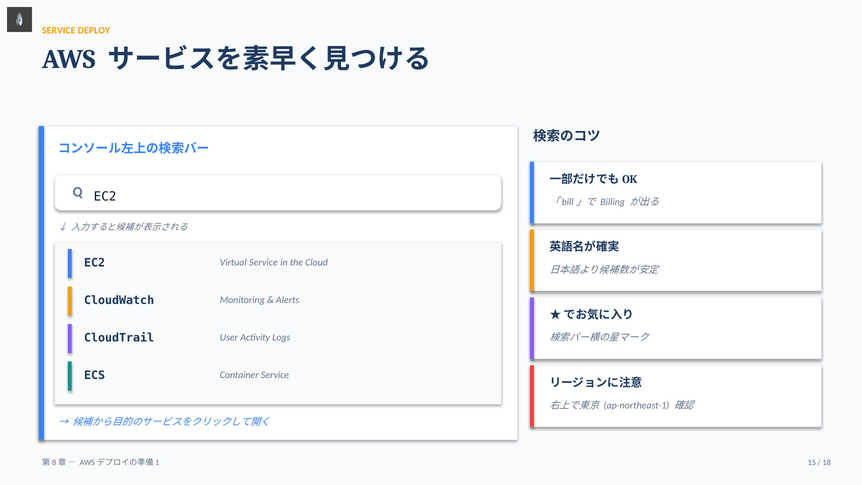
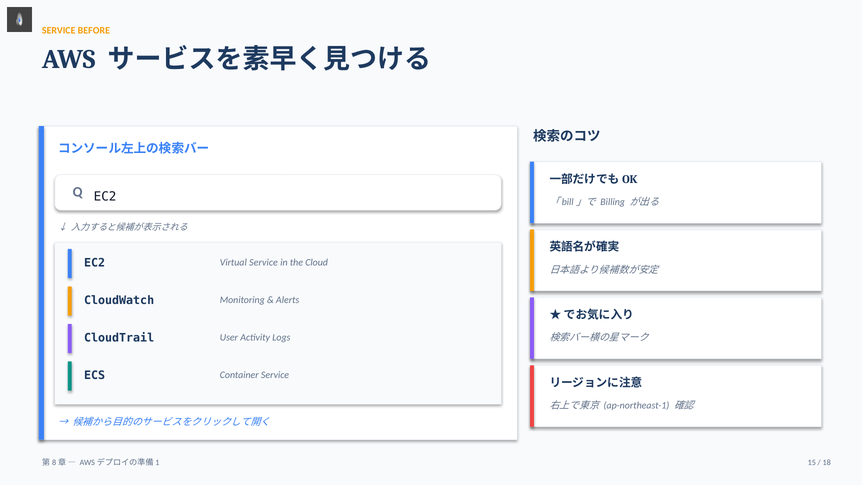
DEPLOY: DEPLOY -> BEFORE
